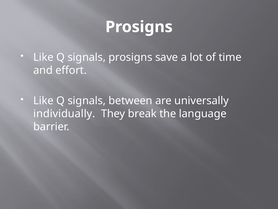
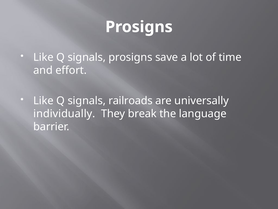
between: between -> railroads
